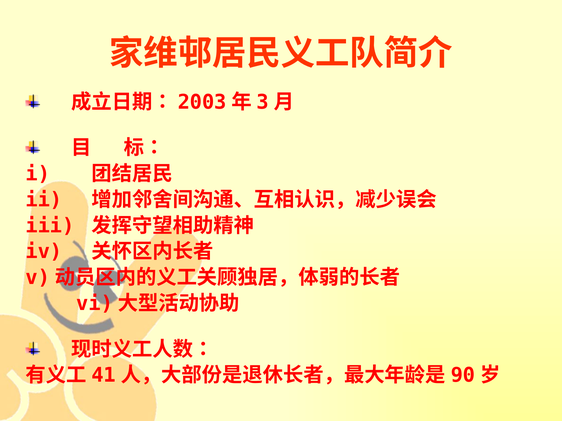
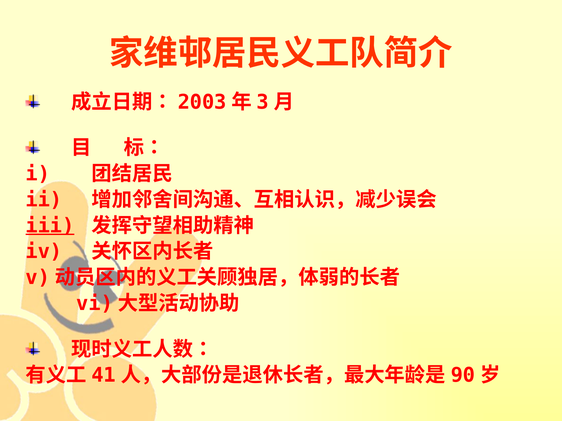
iii underline: none -> present
